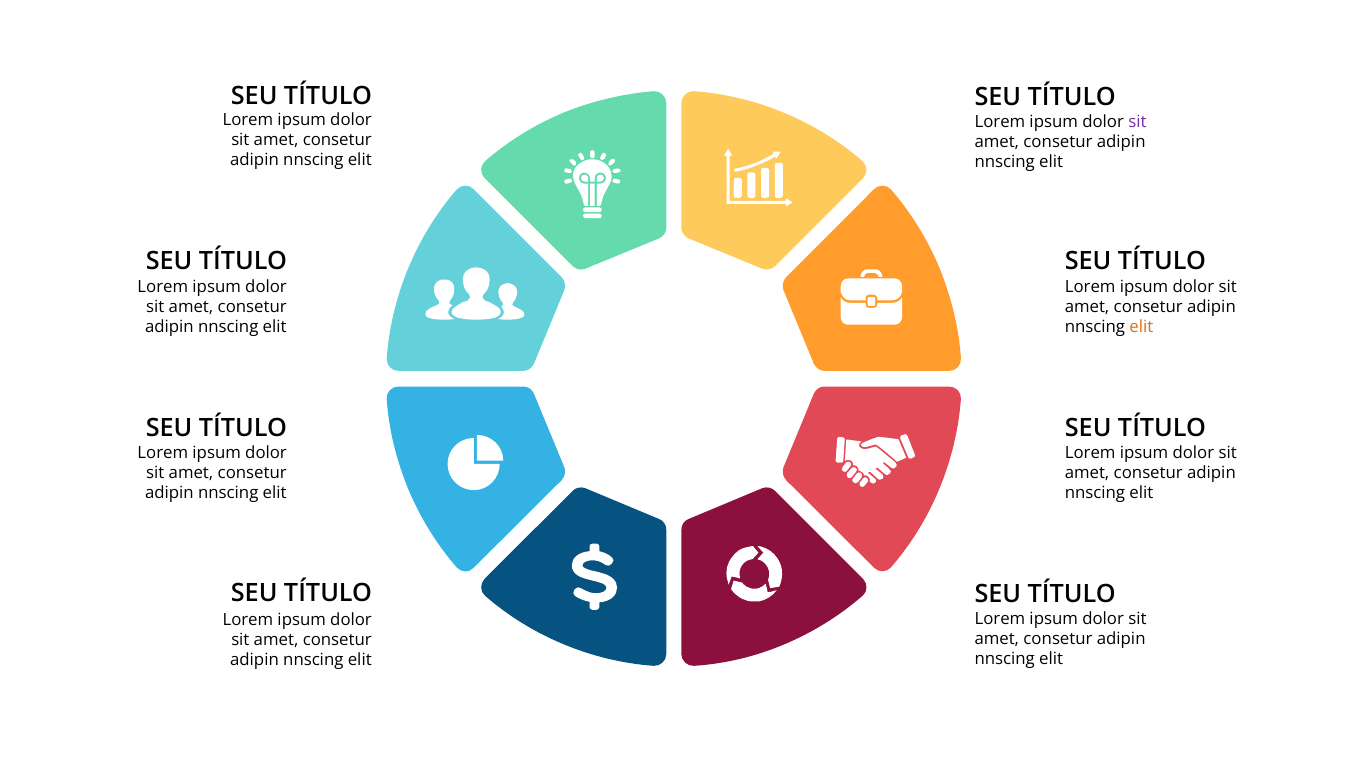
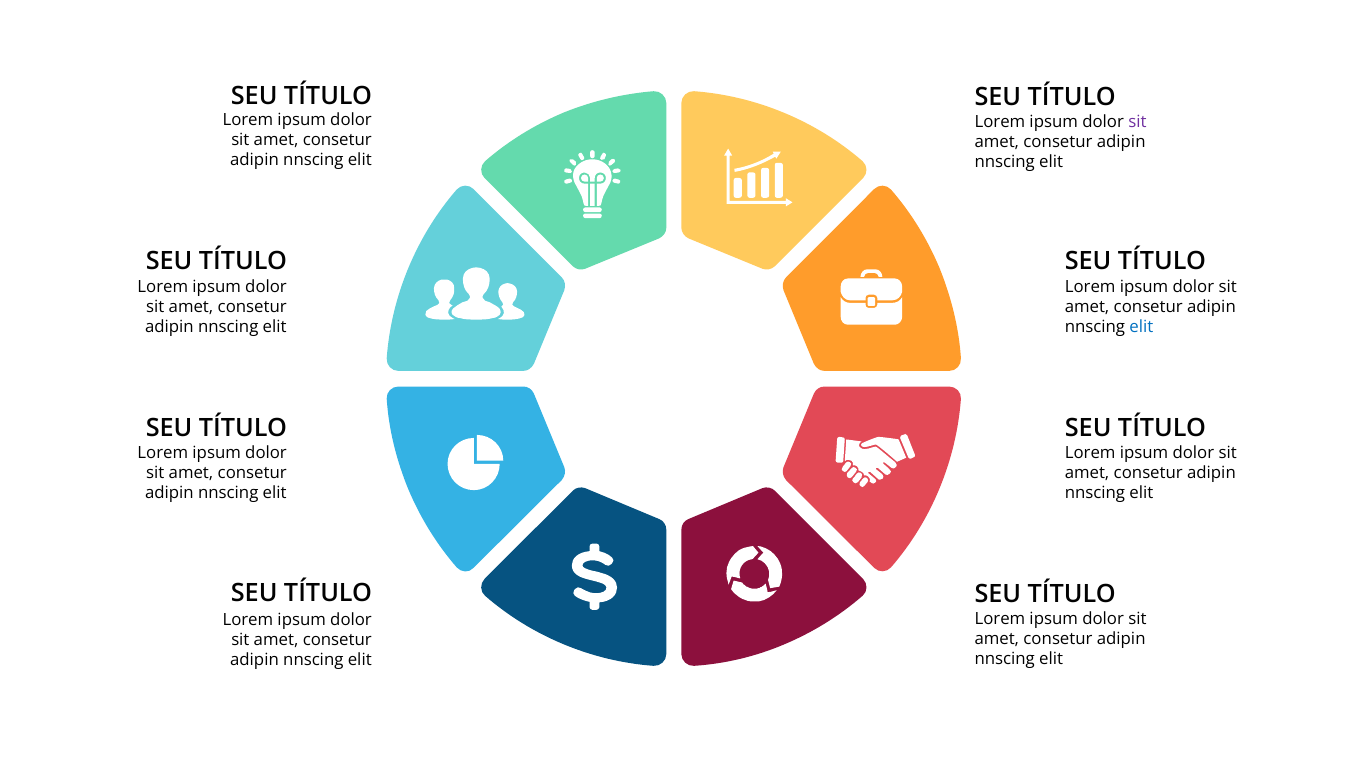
elit at (1141, 327) colour: orange -> blue
